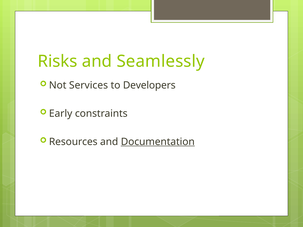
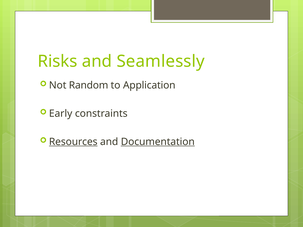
Services: Services -> Random
Developers: Developers -> Application
Resources underline: none -> present
